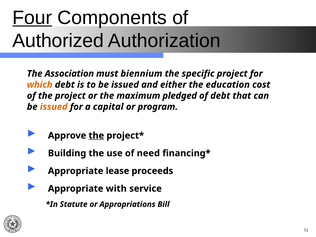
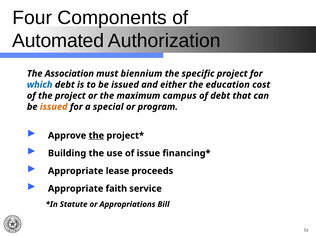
Four underline: present -> none
Authorized: Authorized -> Automated
which colour: orange -> blue
pledged: pledged -> campus
capital: capital -> special
need: need -> issue
with: with -> faith
